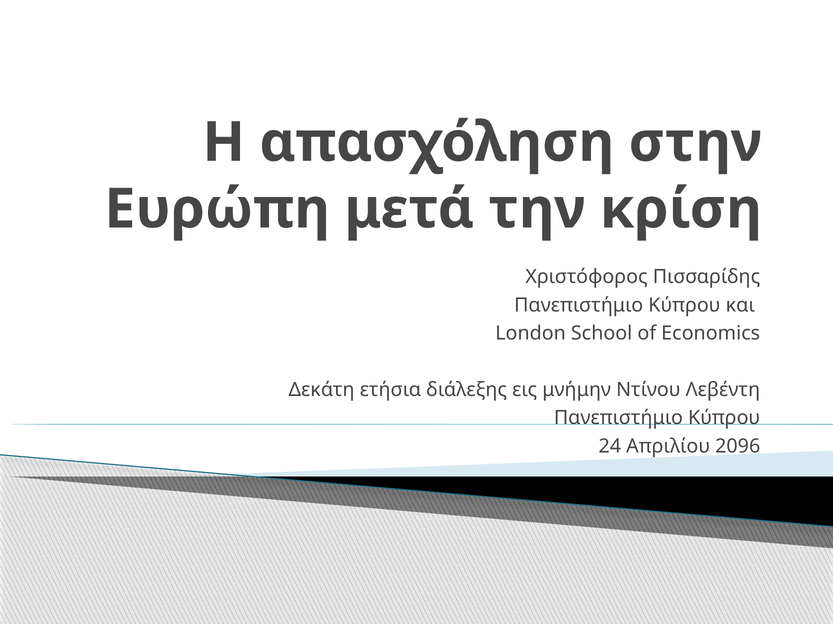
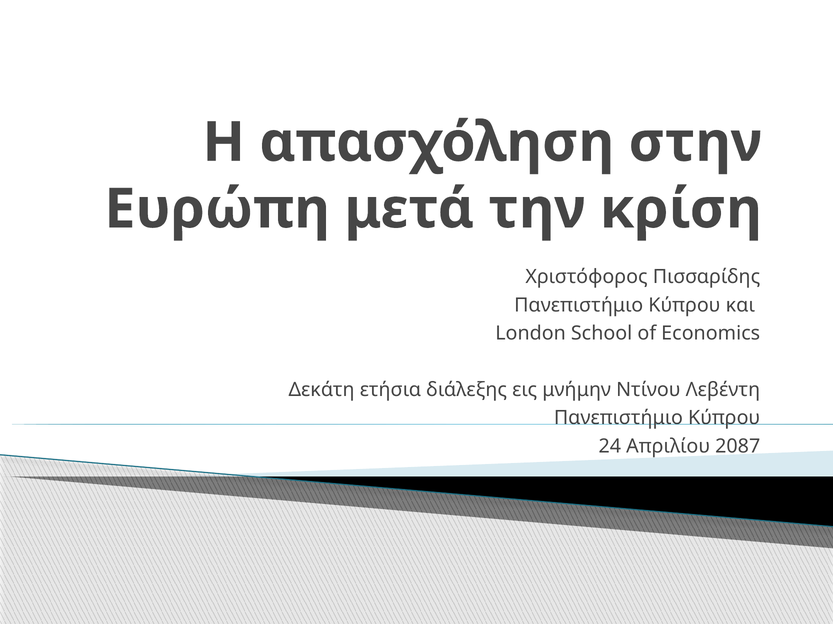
2096: 2096 -> 2087
